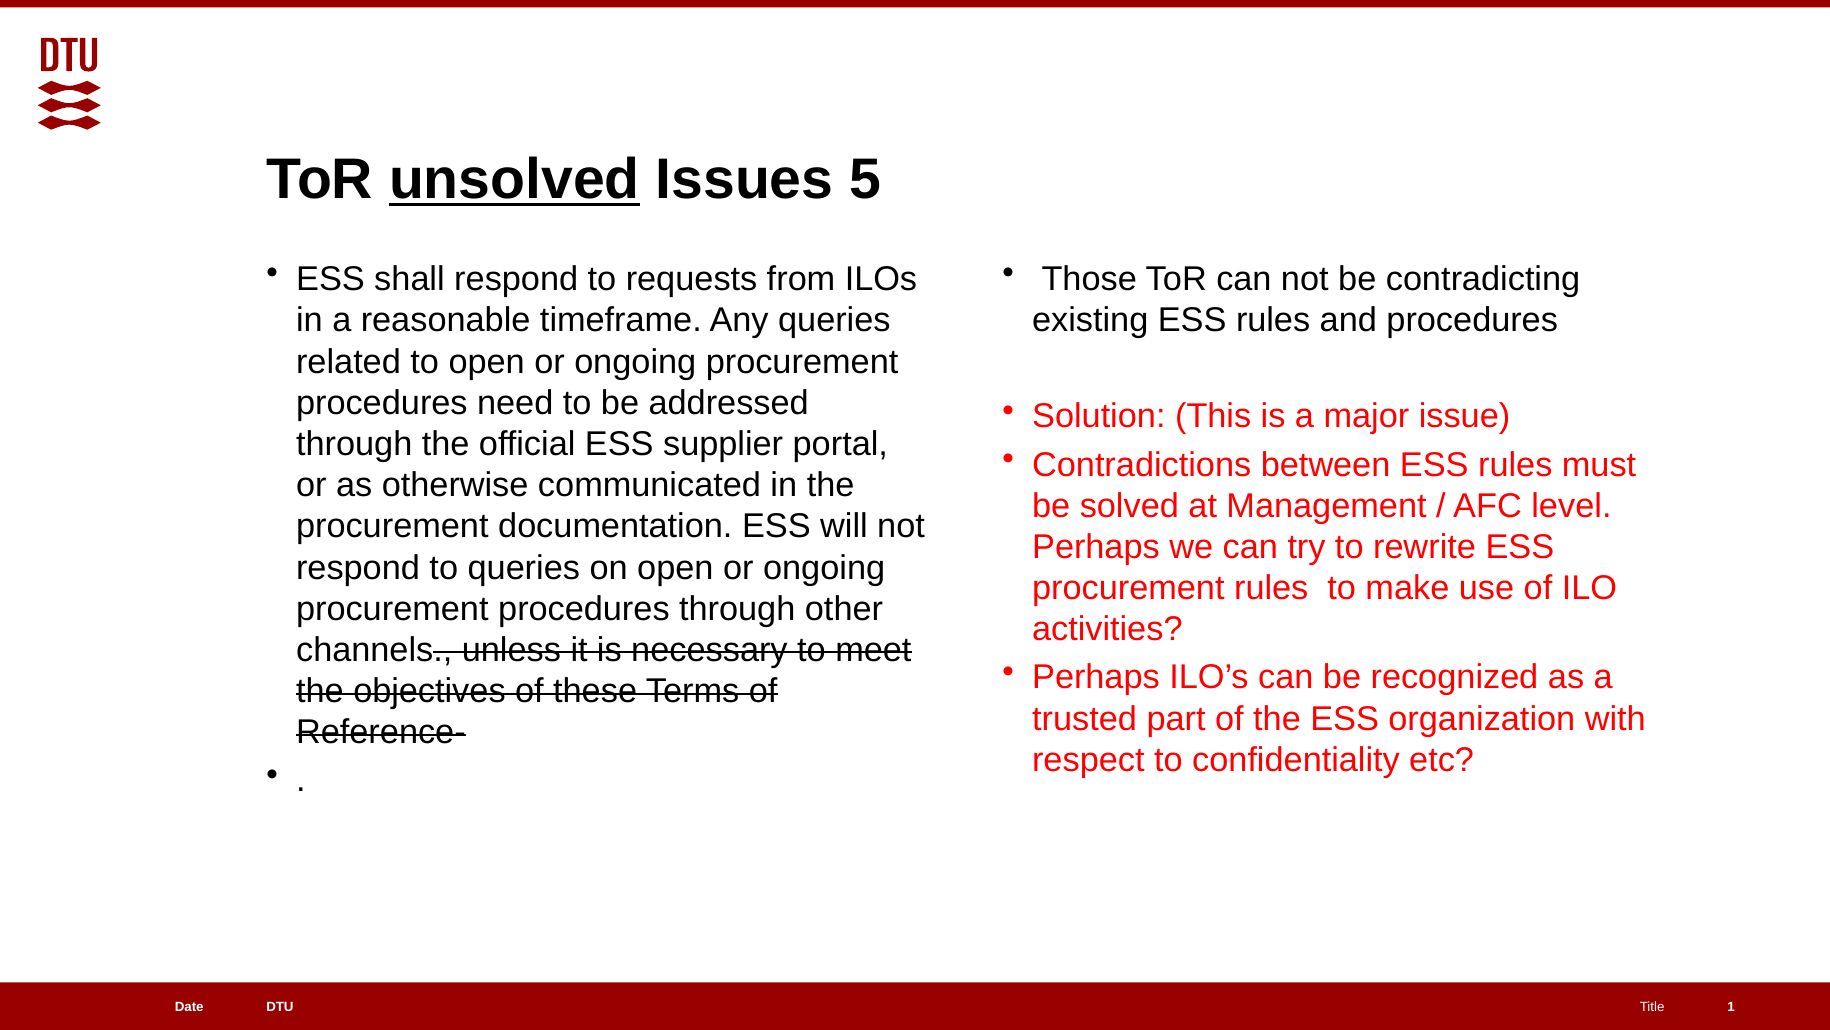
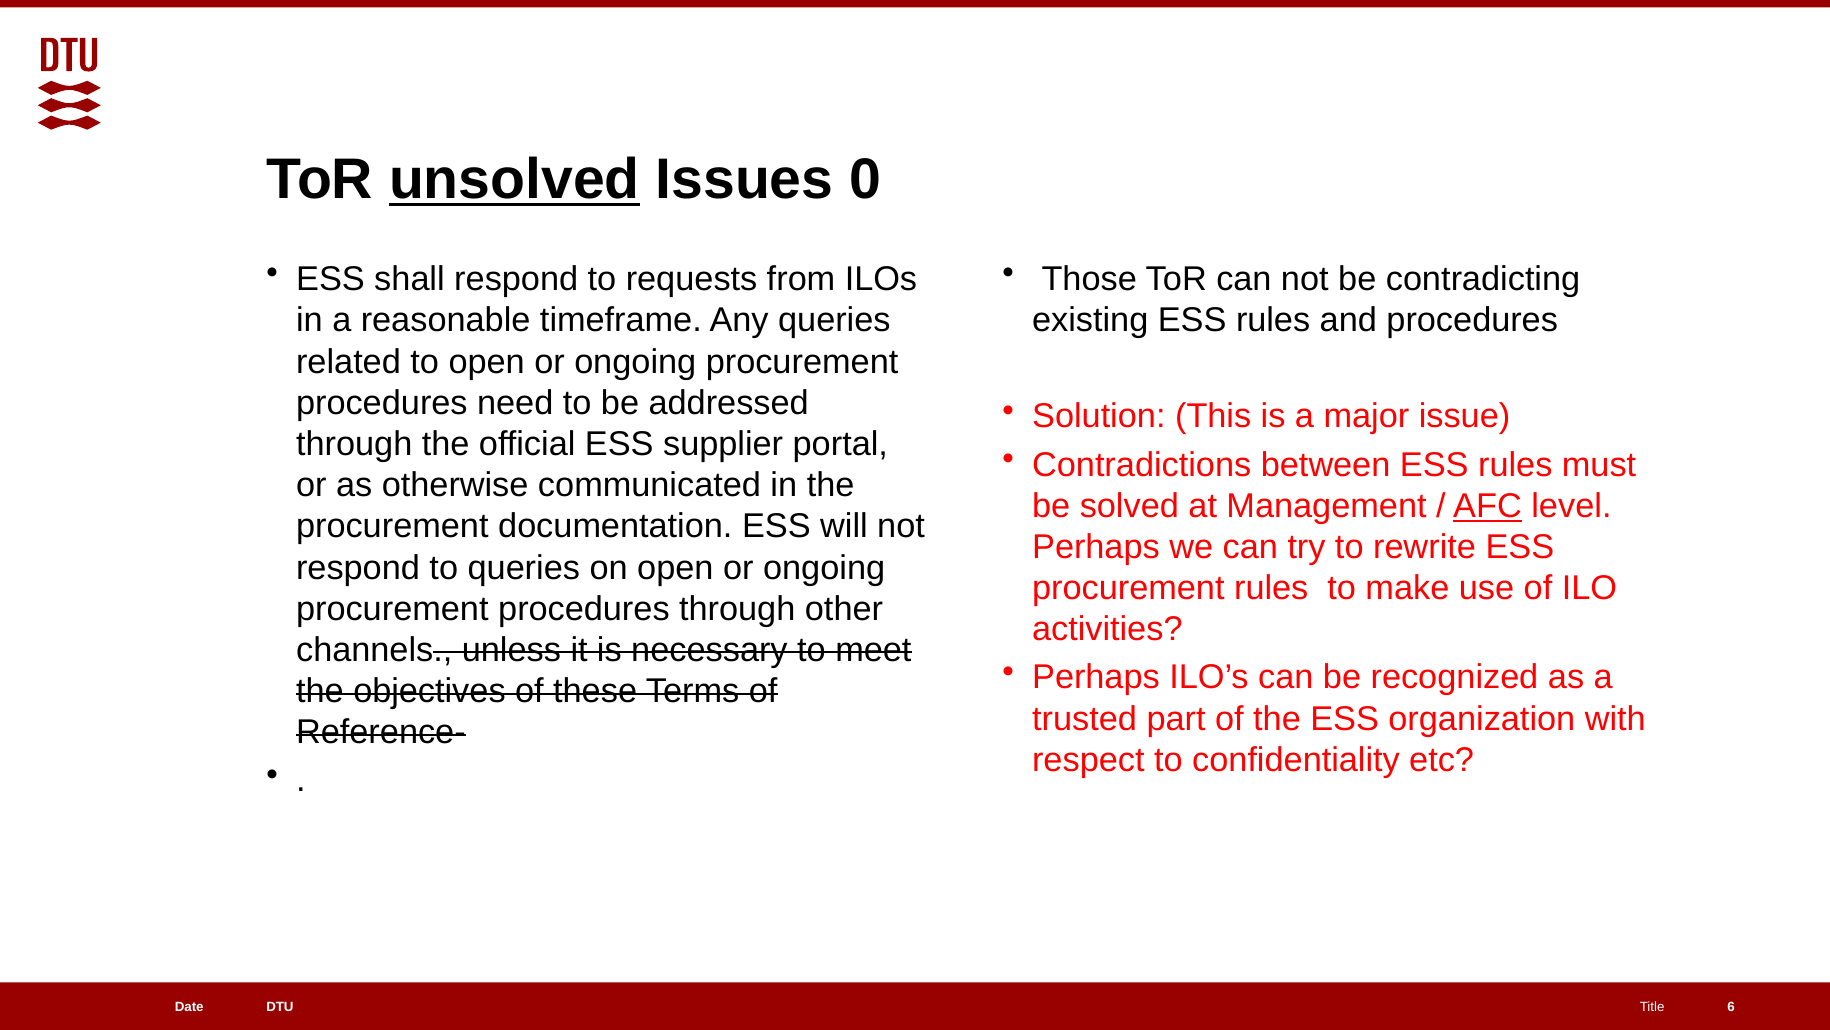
5: 5 -> 0
AFC underline: none -> present
1: 1 -> 6
